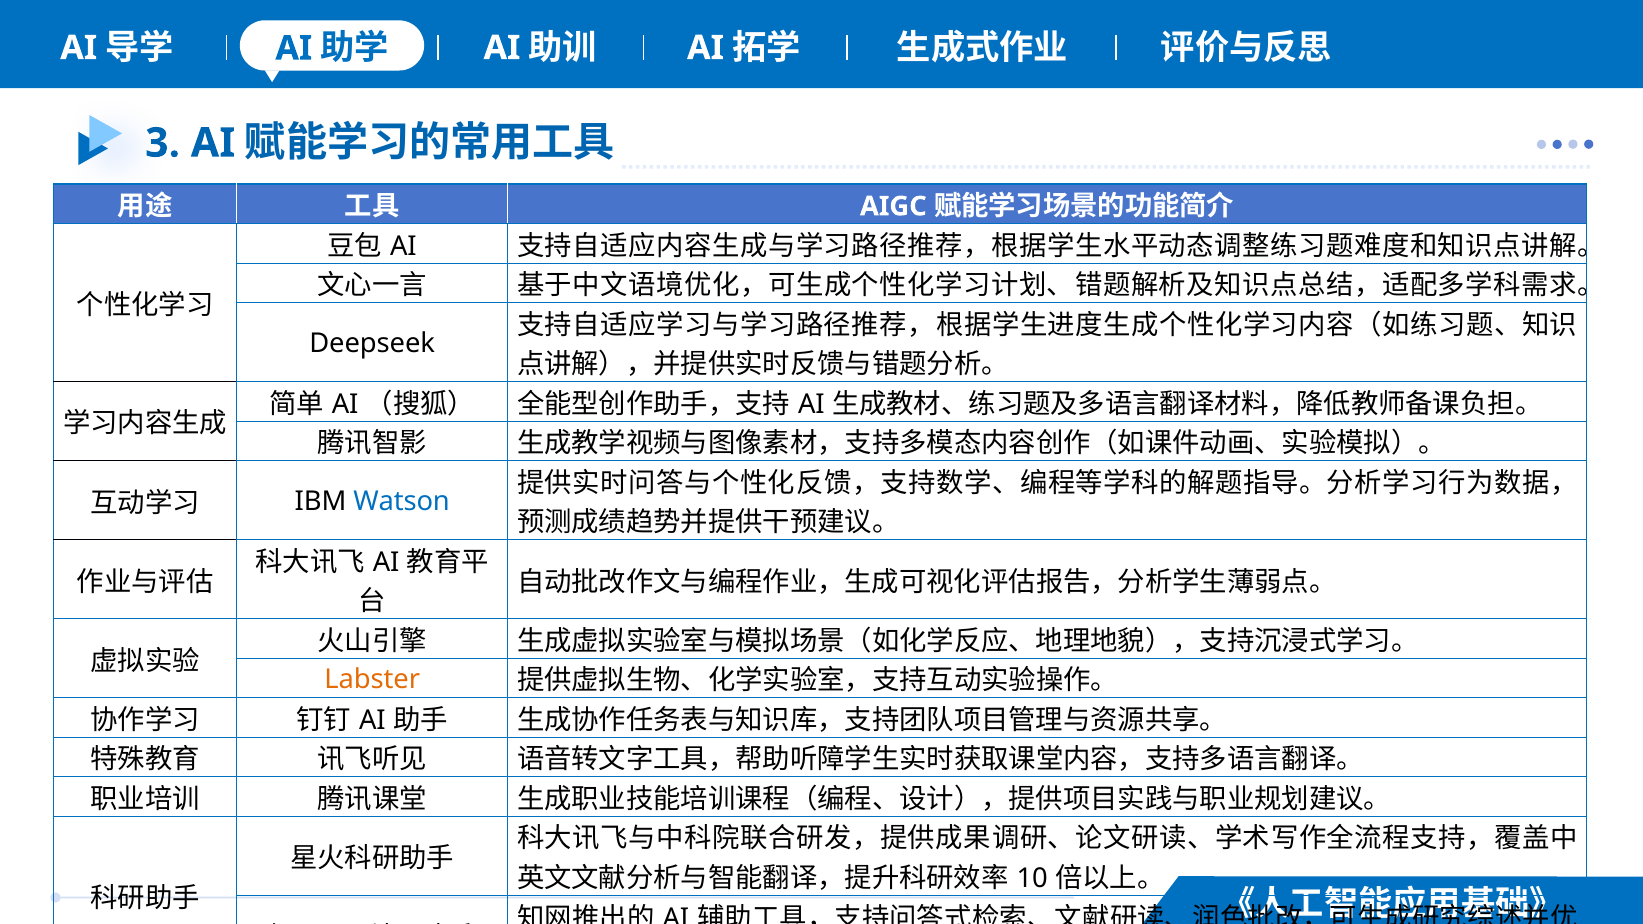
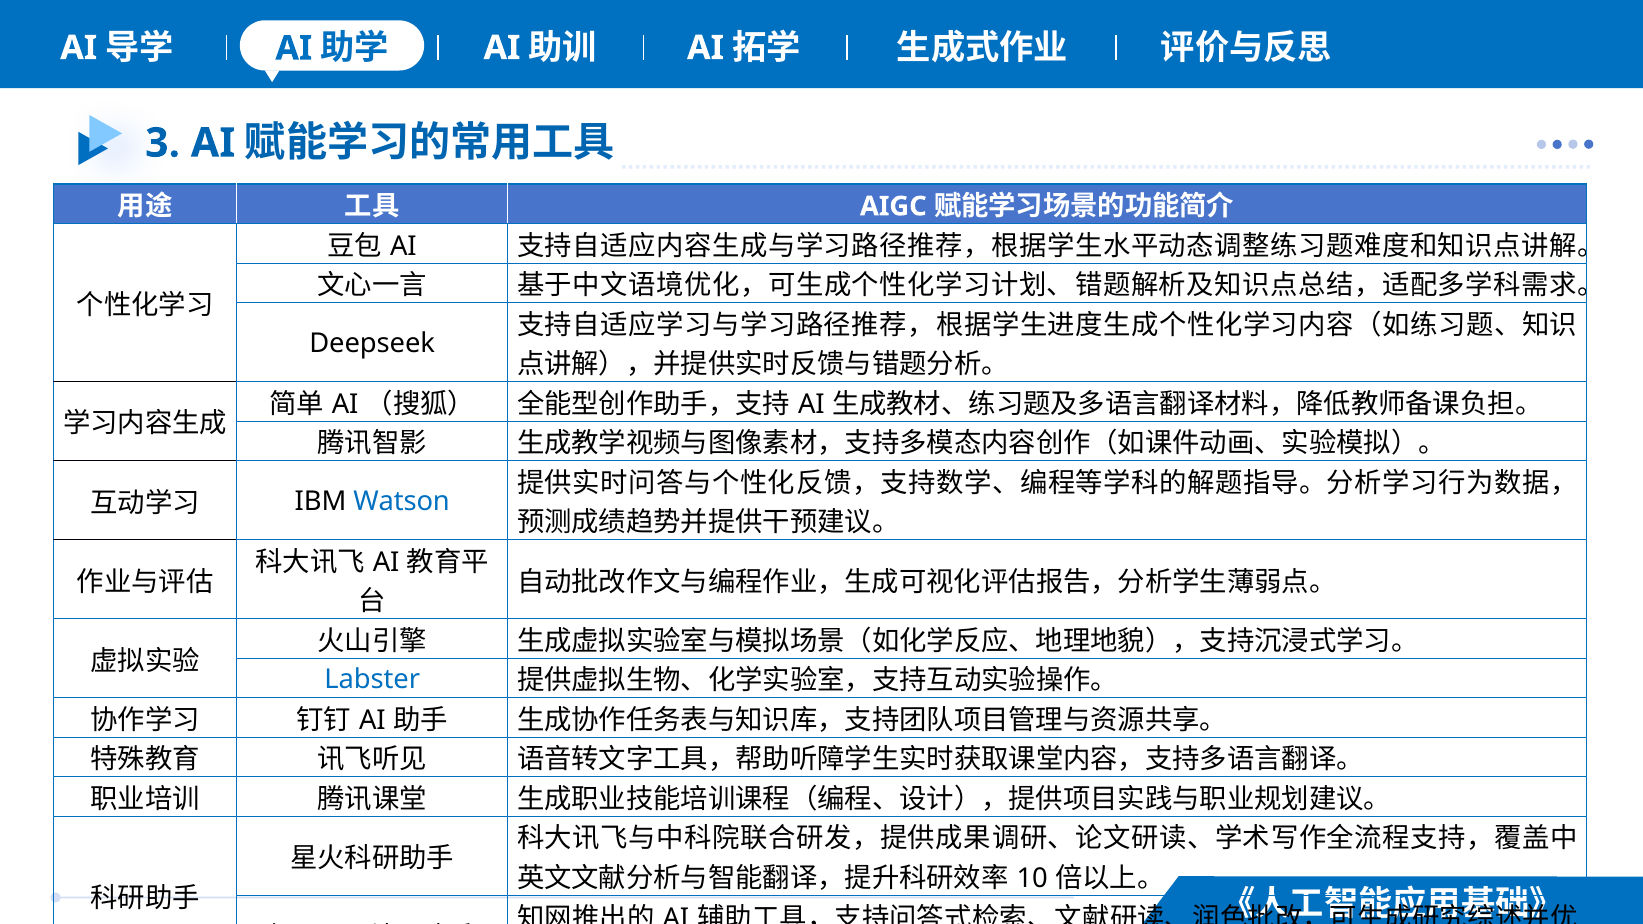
Labster colour: orange -> blue
